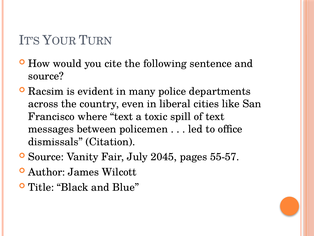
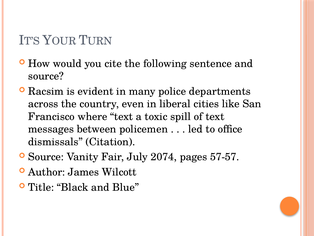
2045: 2045 -> 2074
55-57: 55-57 -> 57-57
